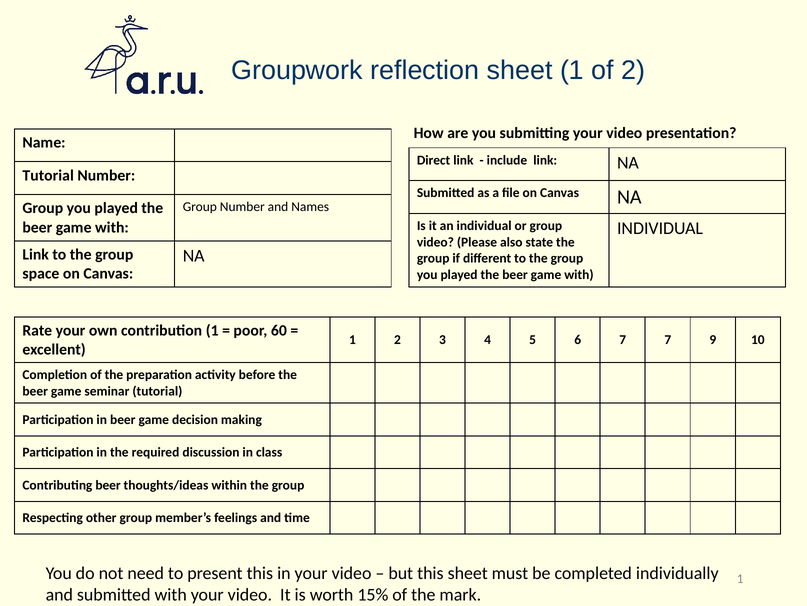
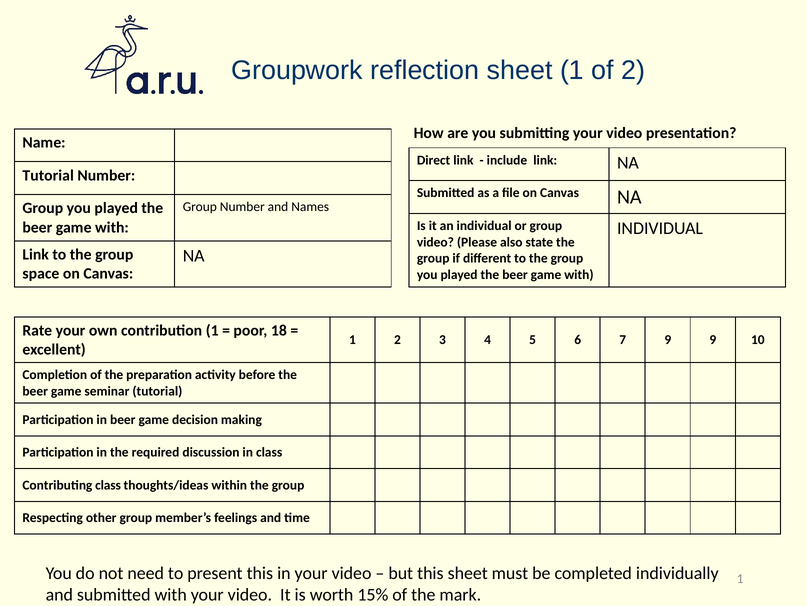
60: 60 -> 18
7 7: 7 -> 9
Contributing beer: beer -> class
